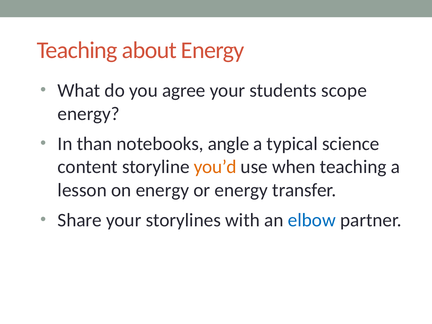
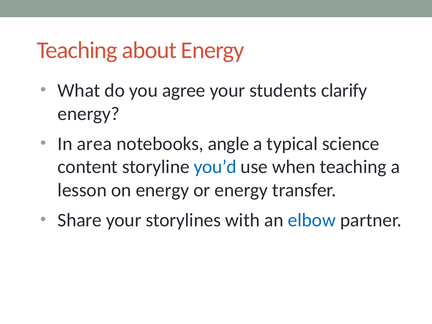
scope: scope -> clarify
than: than -> area
you’d colour: orange -> blue
